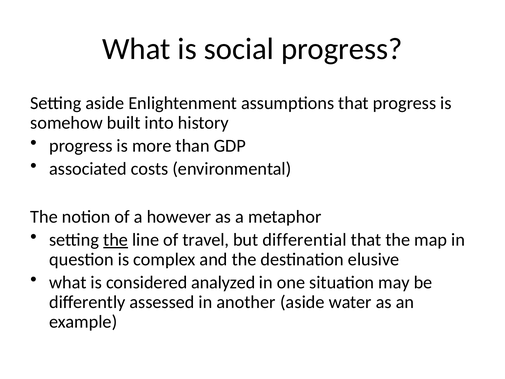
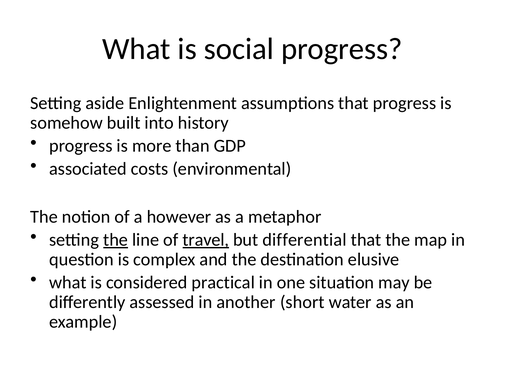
travel underline: none -> present
analyzed: analyzed -> practical
another aside: aside -> short
